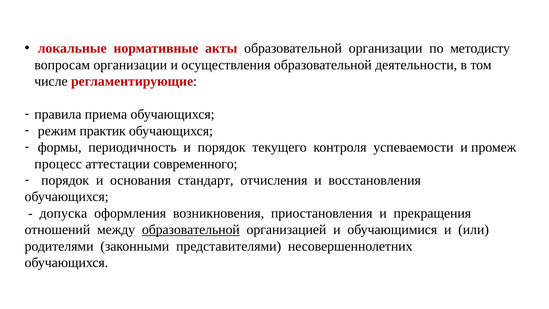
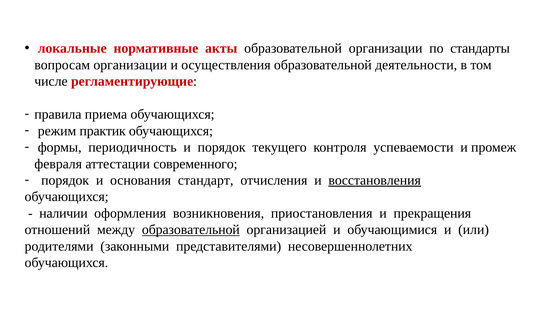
методисту: методисту -> стандарты
процесс: процесс -> февраля
восстановления underline: none -> present
допуска: допуска -> наличии
